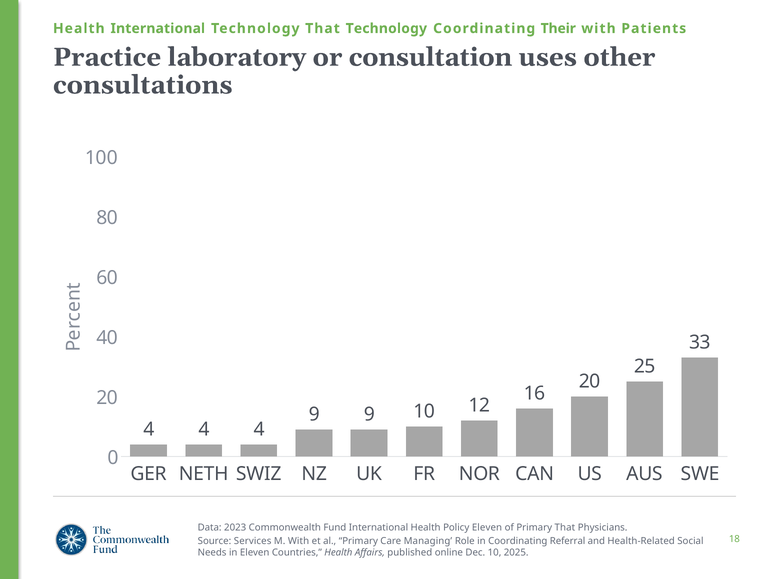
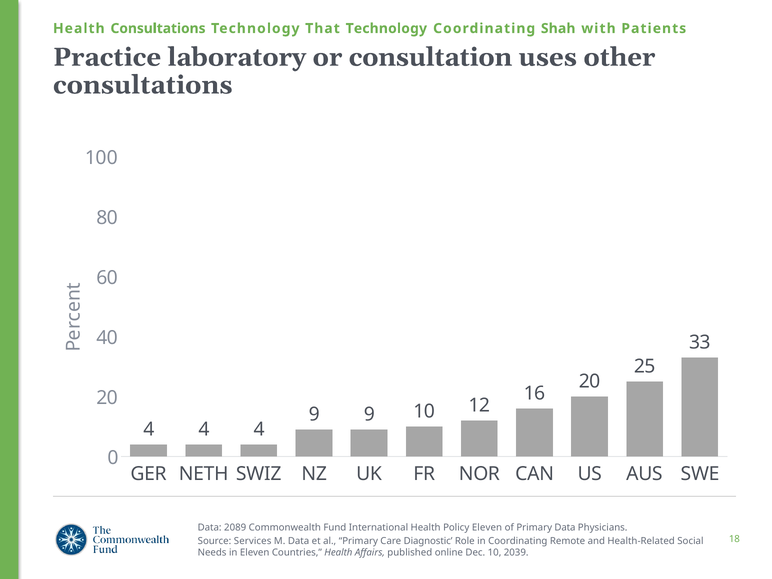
Health International: International -> Consultations
Their: Their -> Shah
2023: 2023 -> 2089
Primary That: That -> Data
M With: With -> Data
Managing: Managing -> Diagnostic
Referral: Referral -> Remote
2025: 2025 -> 2039
